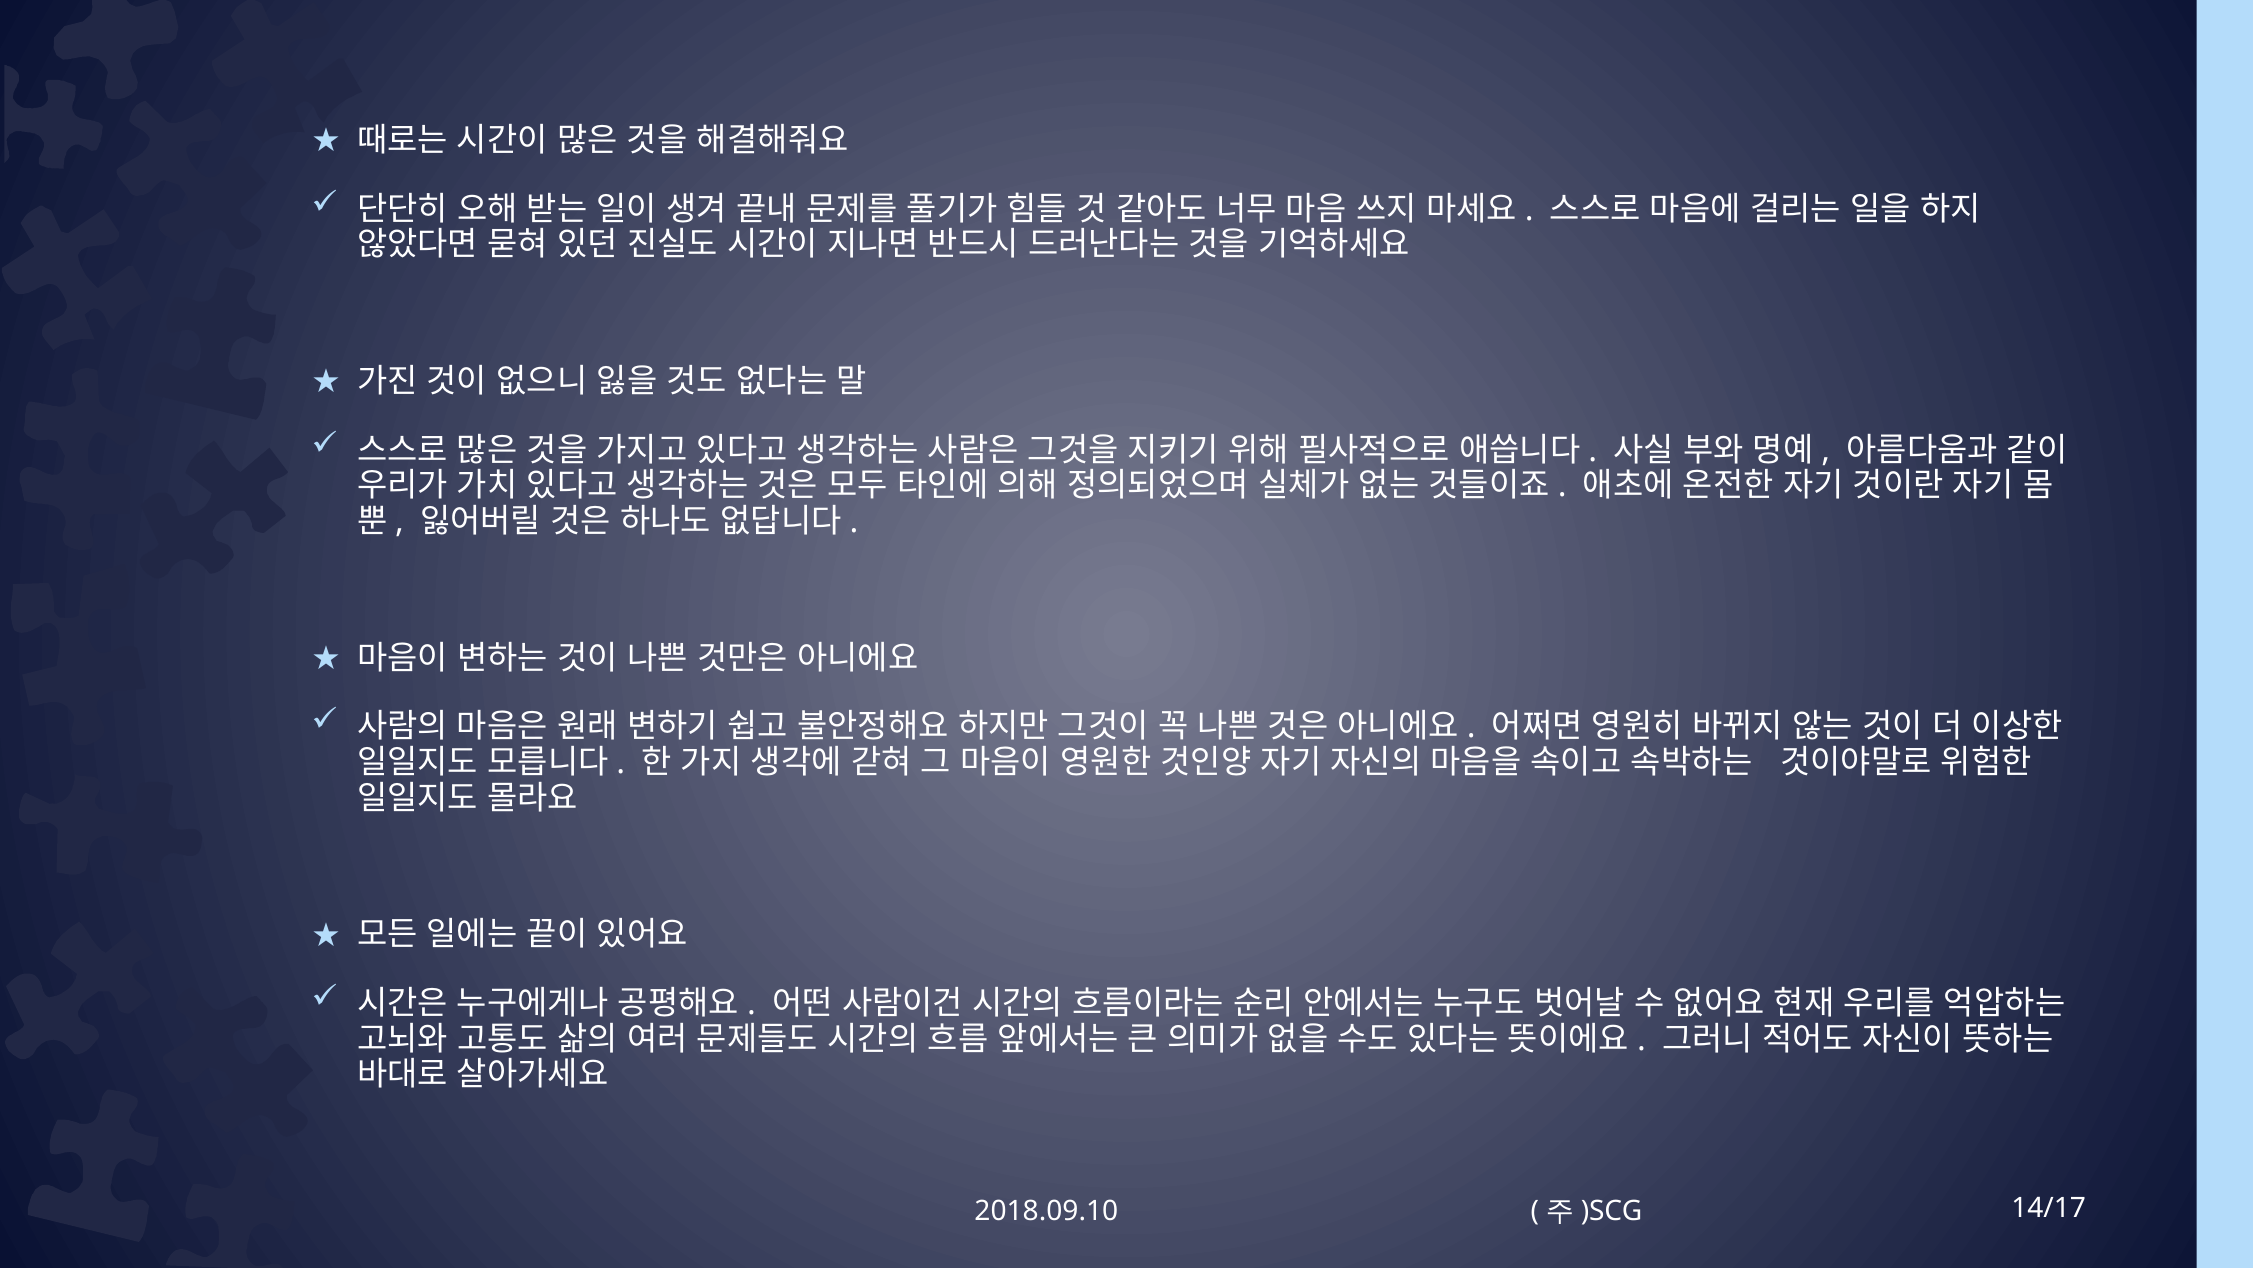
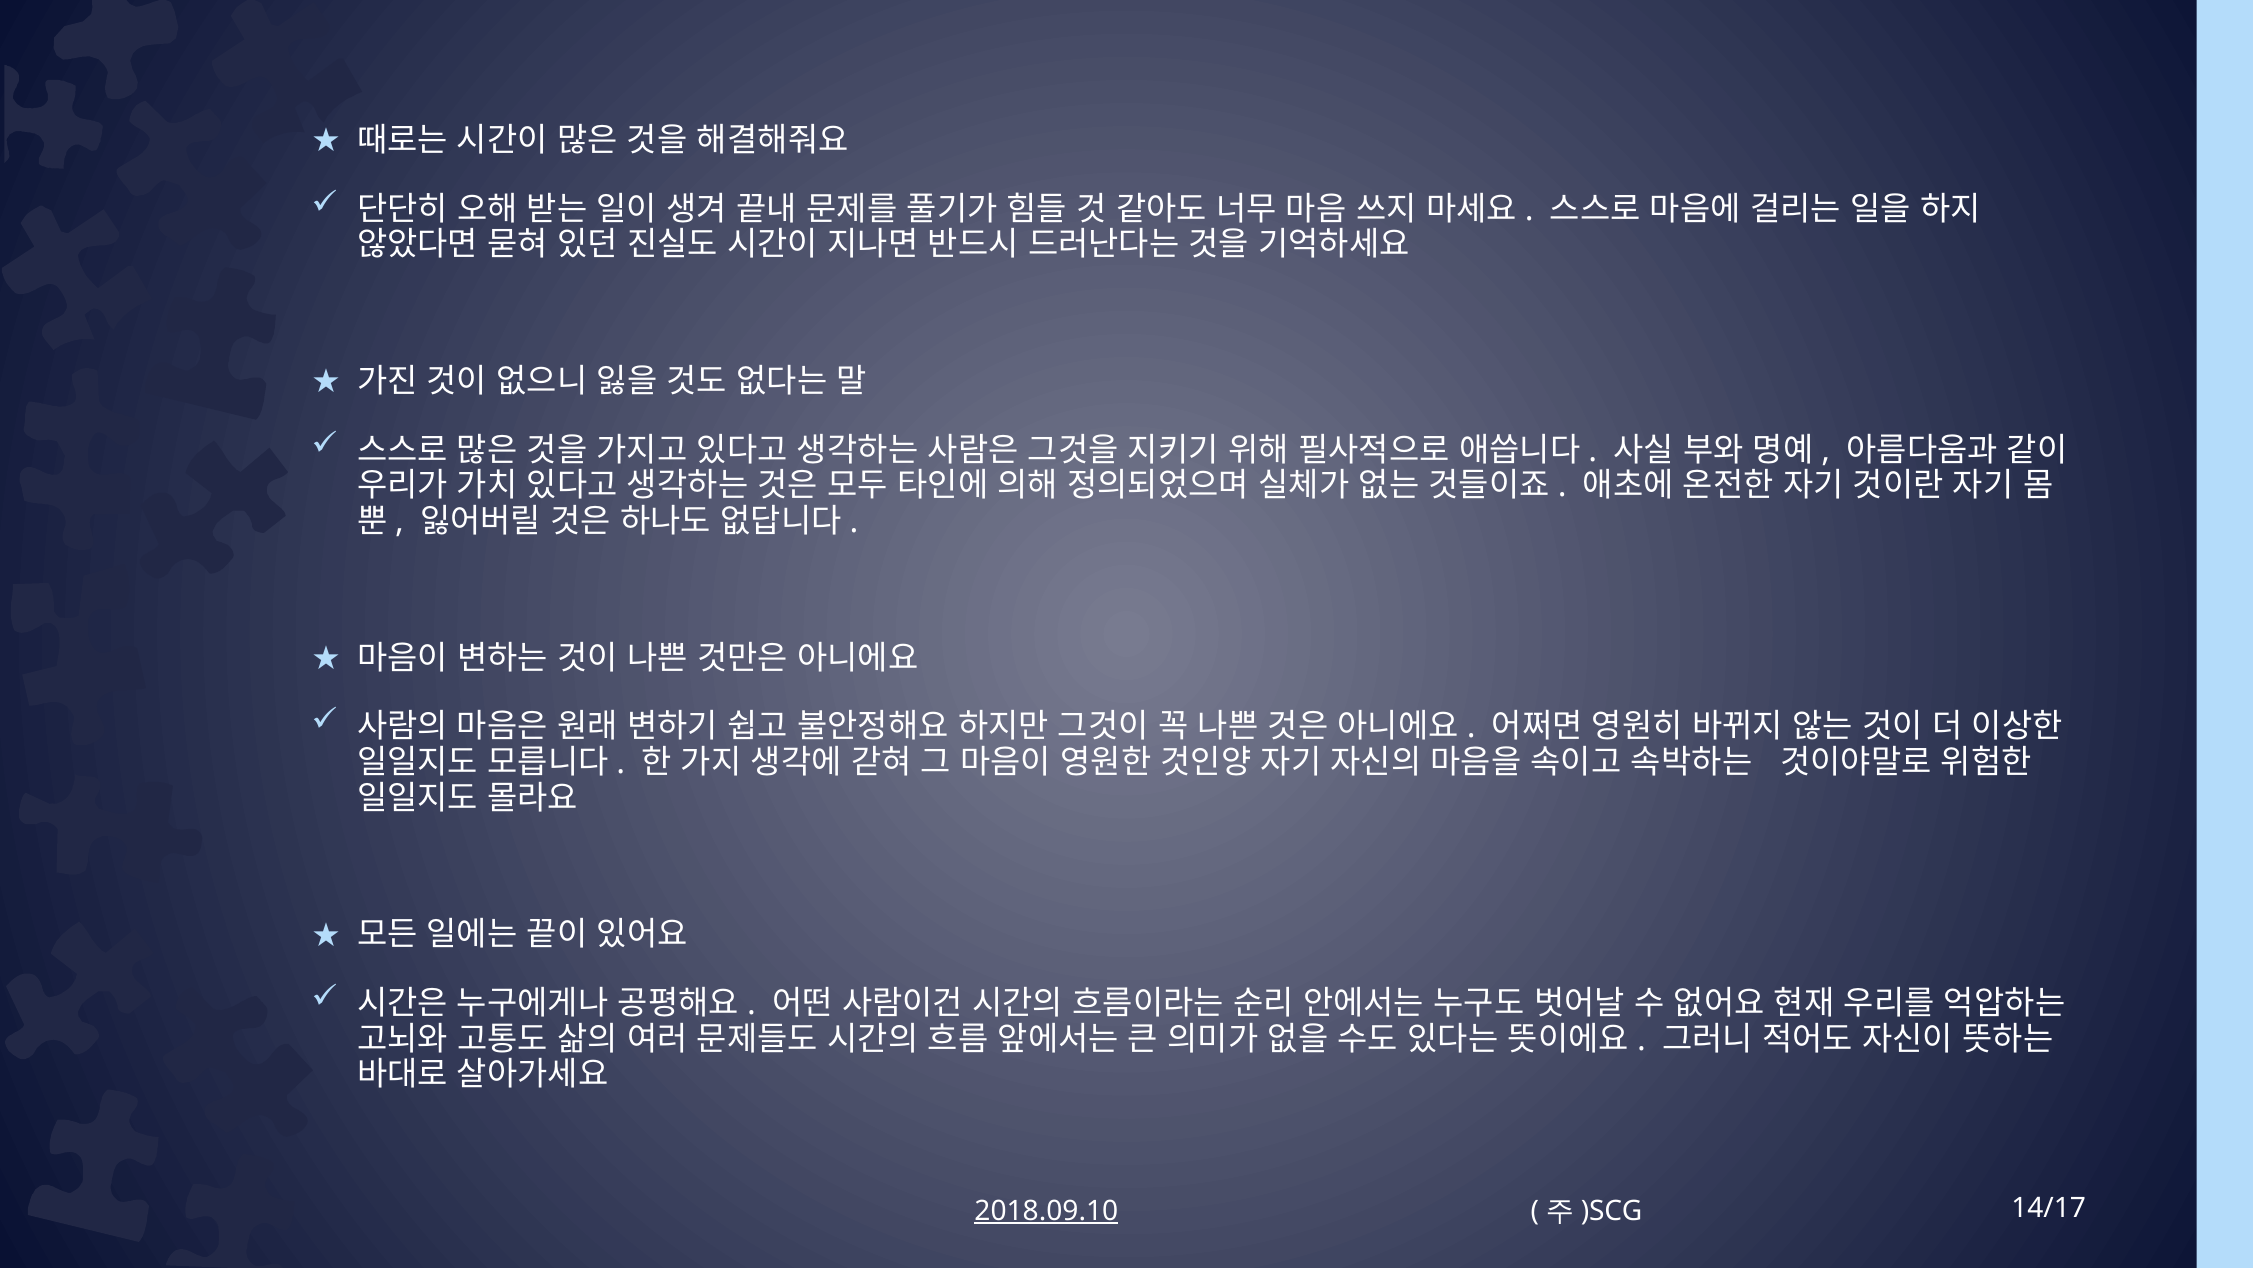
2018.09.10 underline: none -> present
